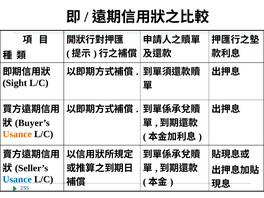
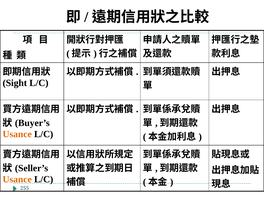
Usance at (17, 179) colour: blue -> orange
